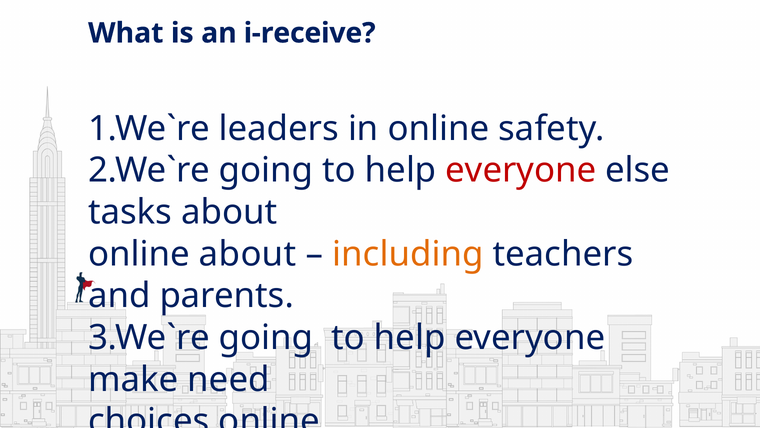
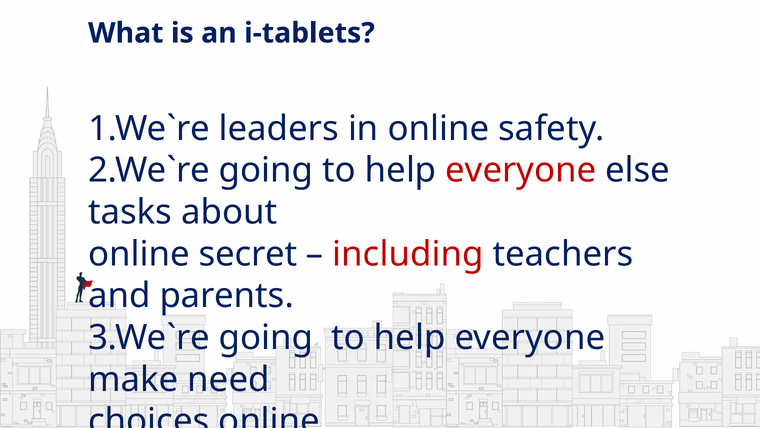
i-receive: i-receive -> i-tablets
online about: about -> secret
including colour: orange -> red
